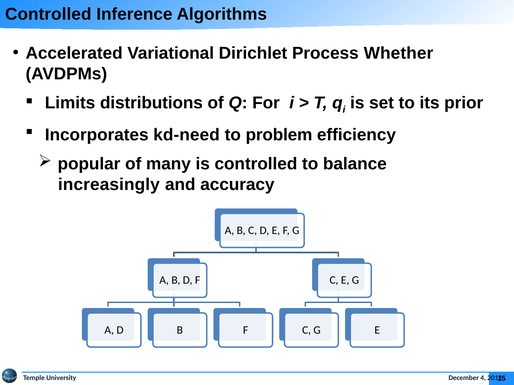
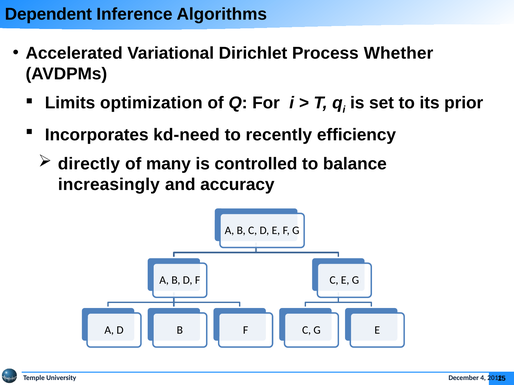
Controlled at (48, 14): Controlled -> Dependent
distributions: distributions -> optimization
problem: problem -> recently
popular: popular -> directly
